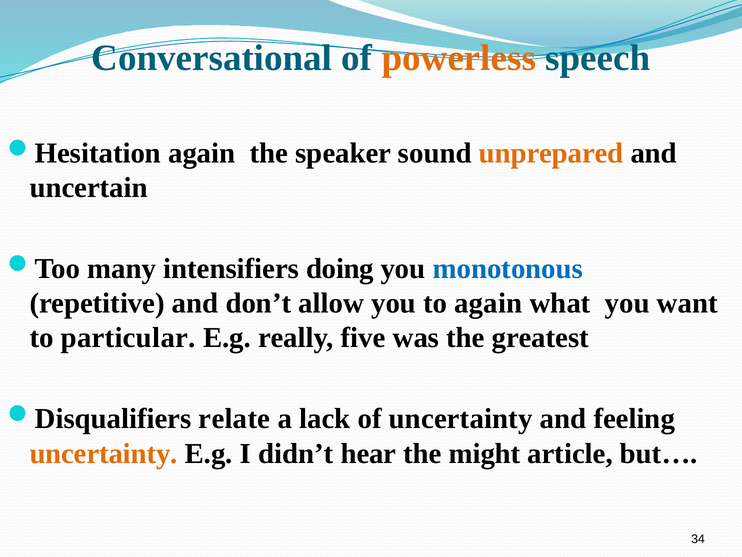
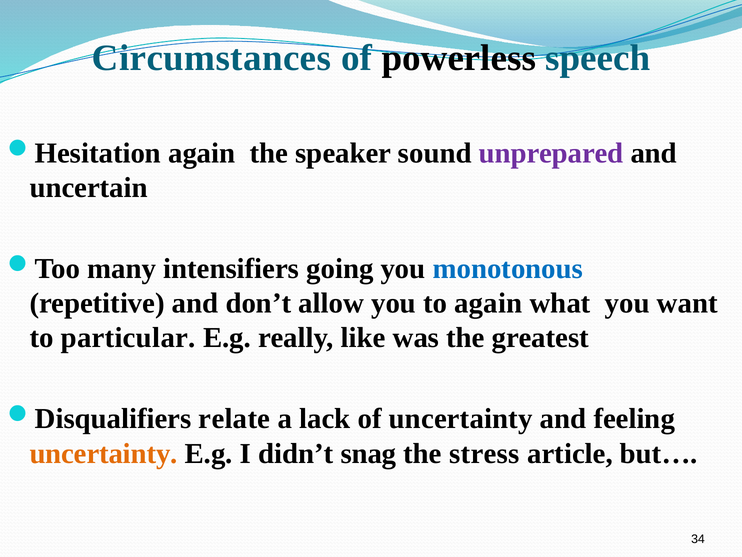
Conversational: Conversational -> Circumstances
powerless colour: orange -> black
unprepared colour: orange -> purple
doing: doing -> going
five: five -> like
hear: hear -> snag
might: might -> stress
